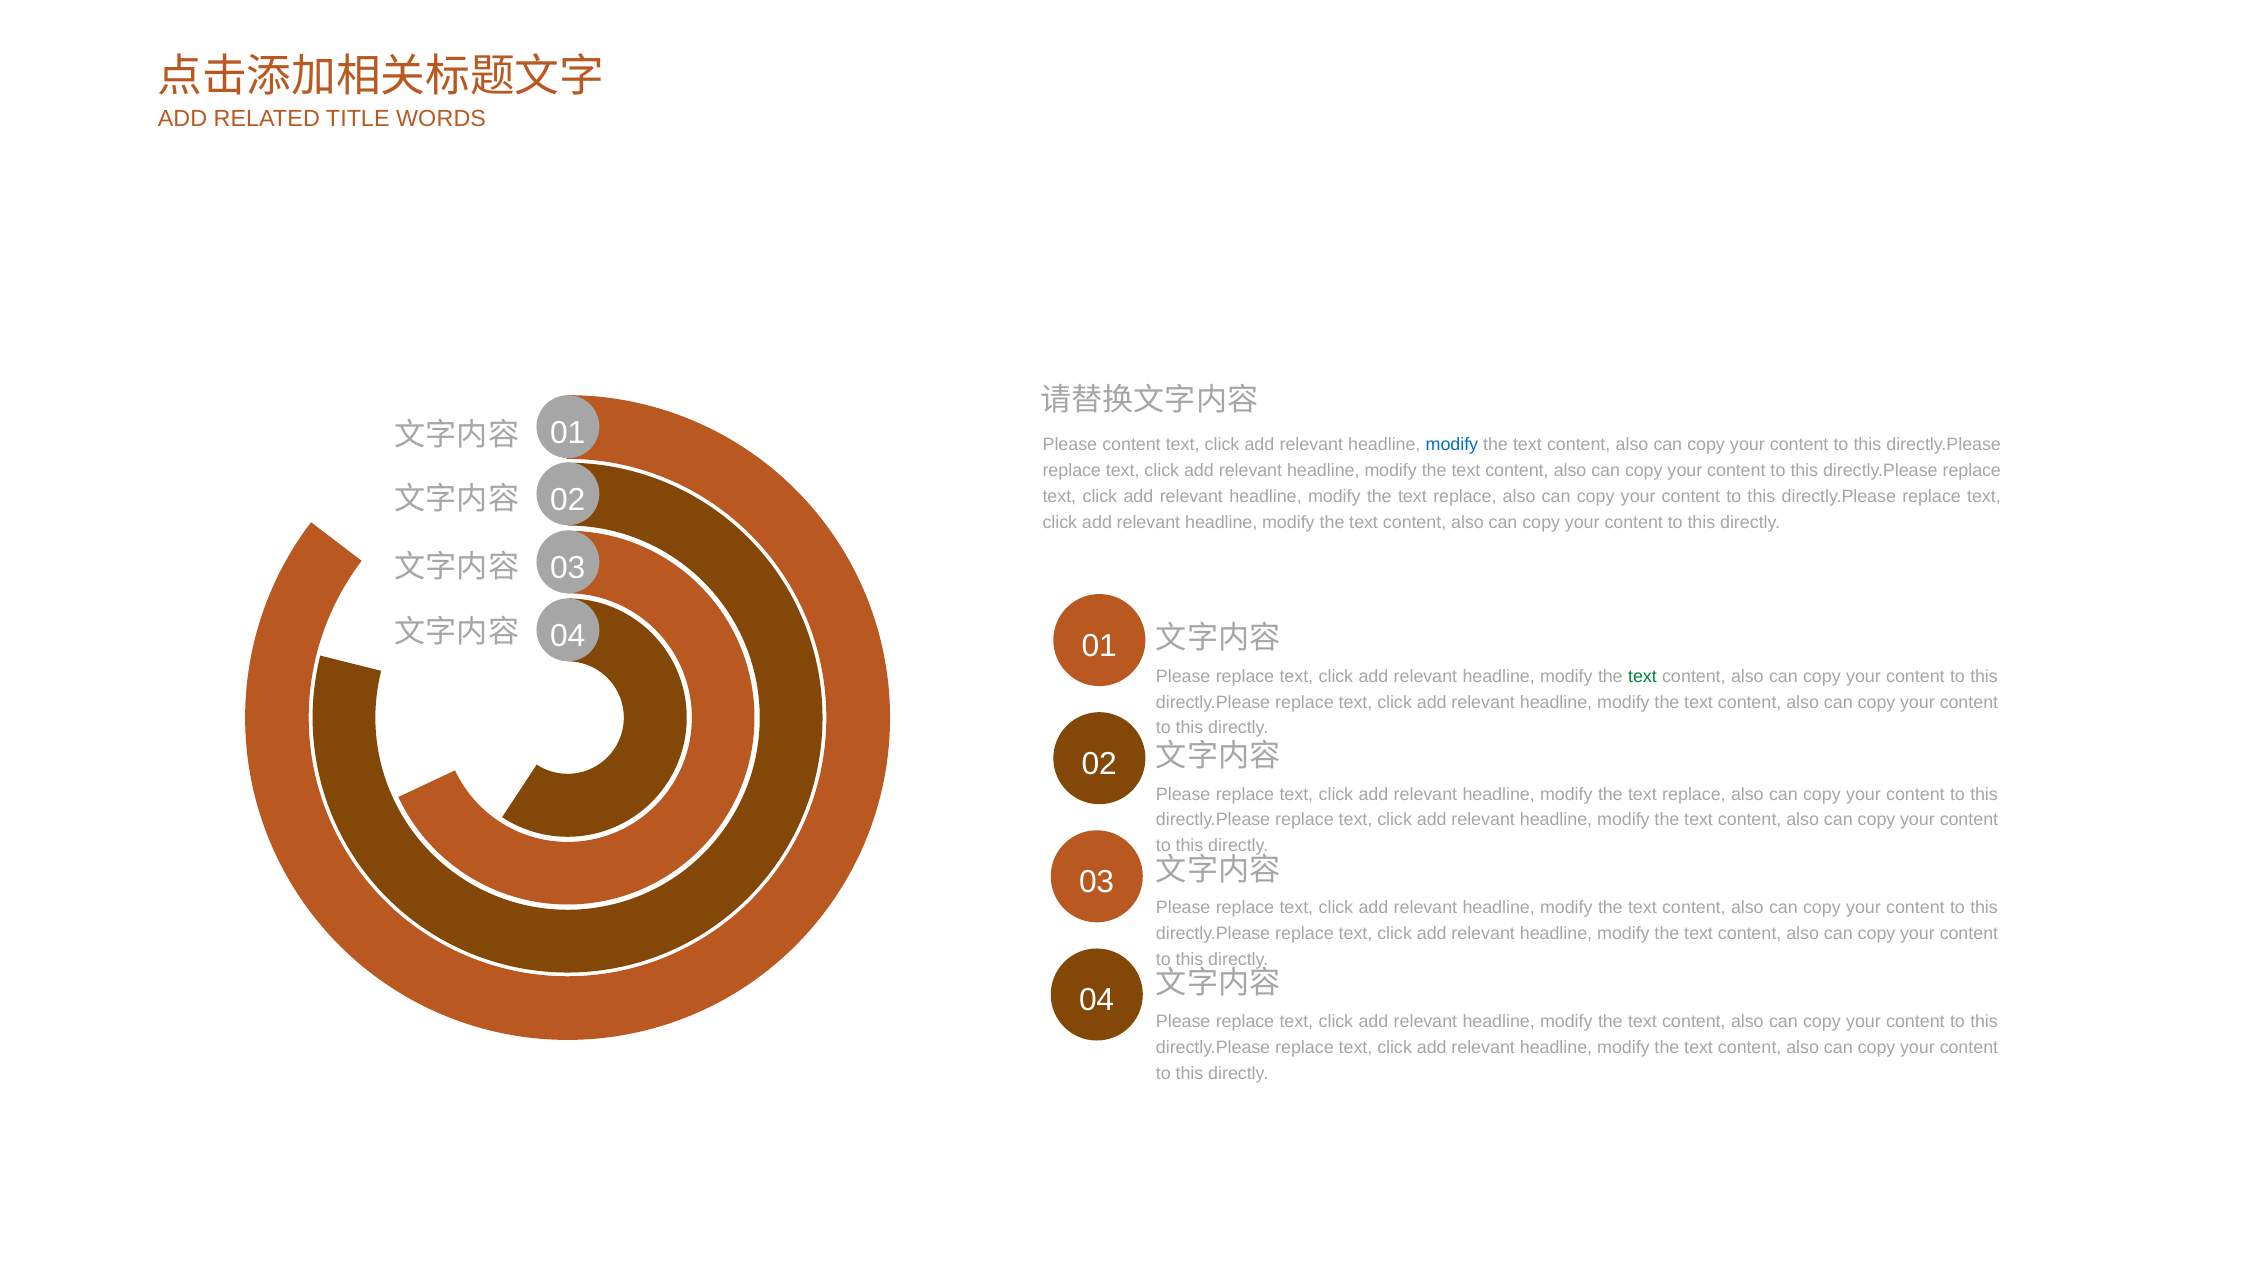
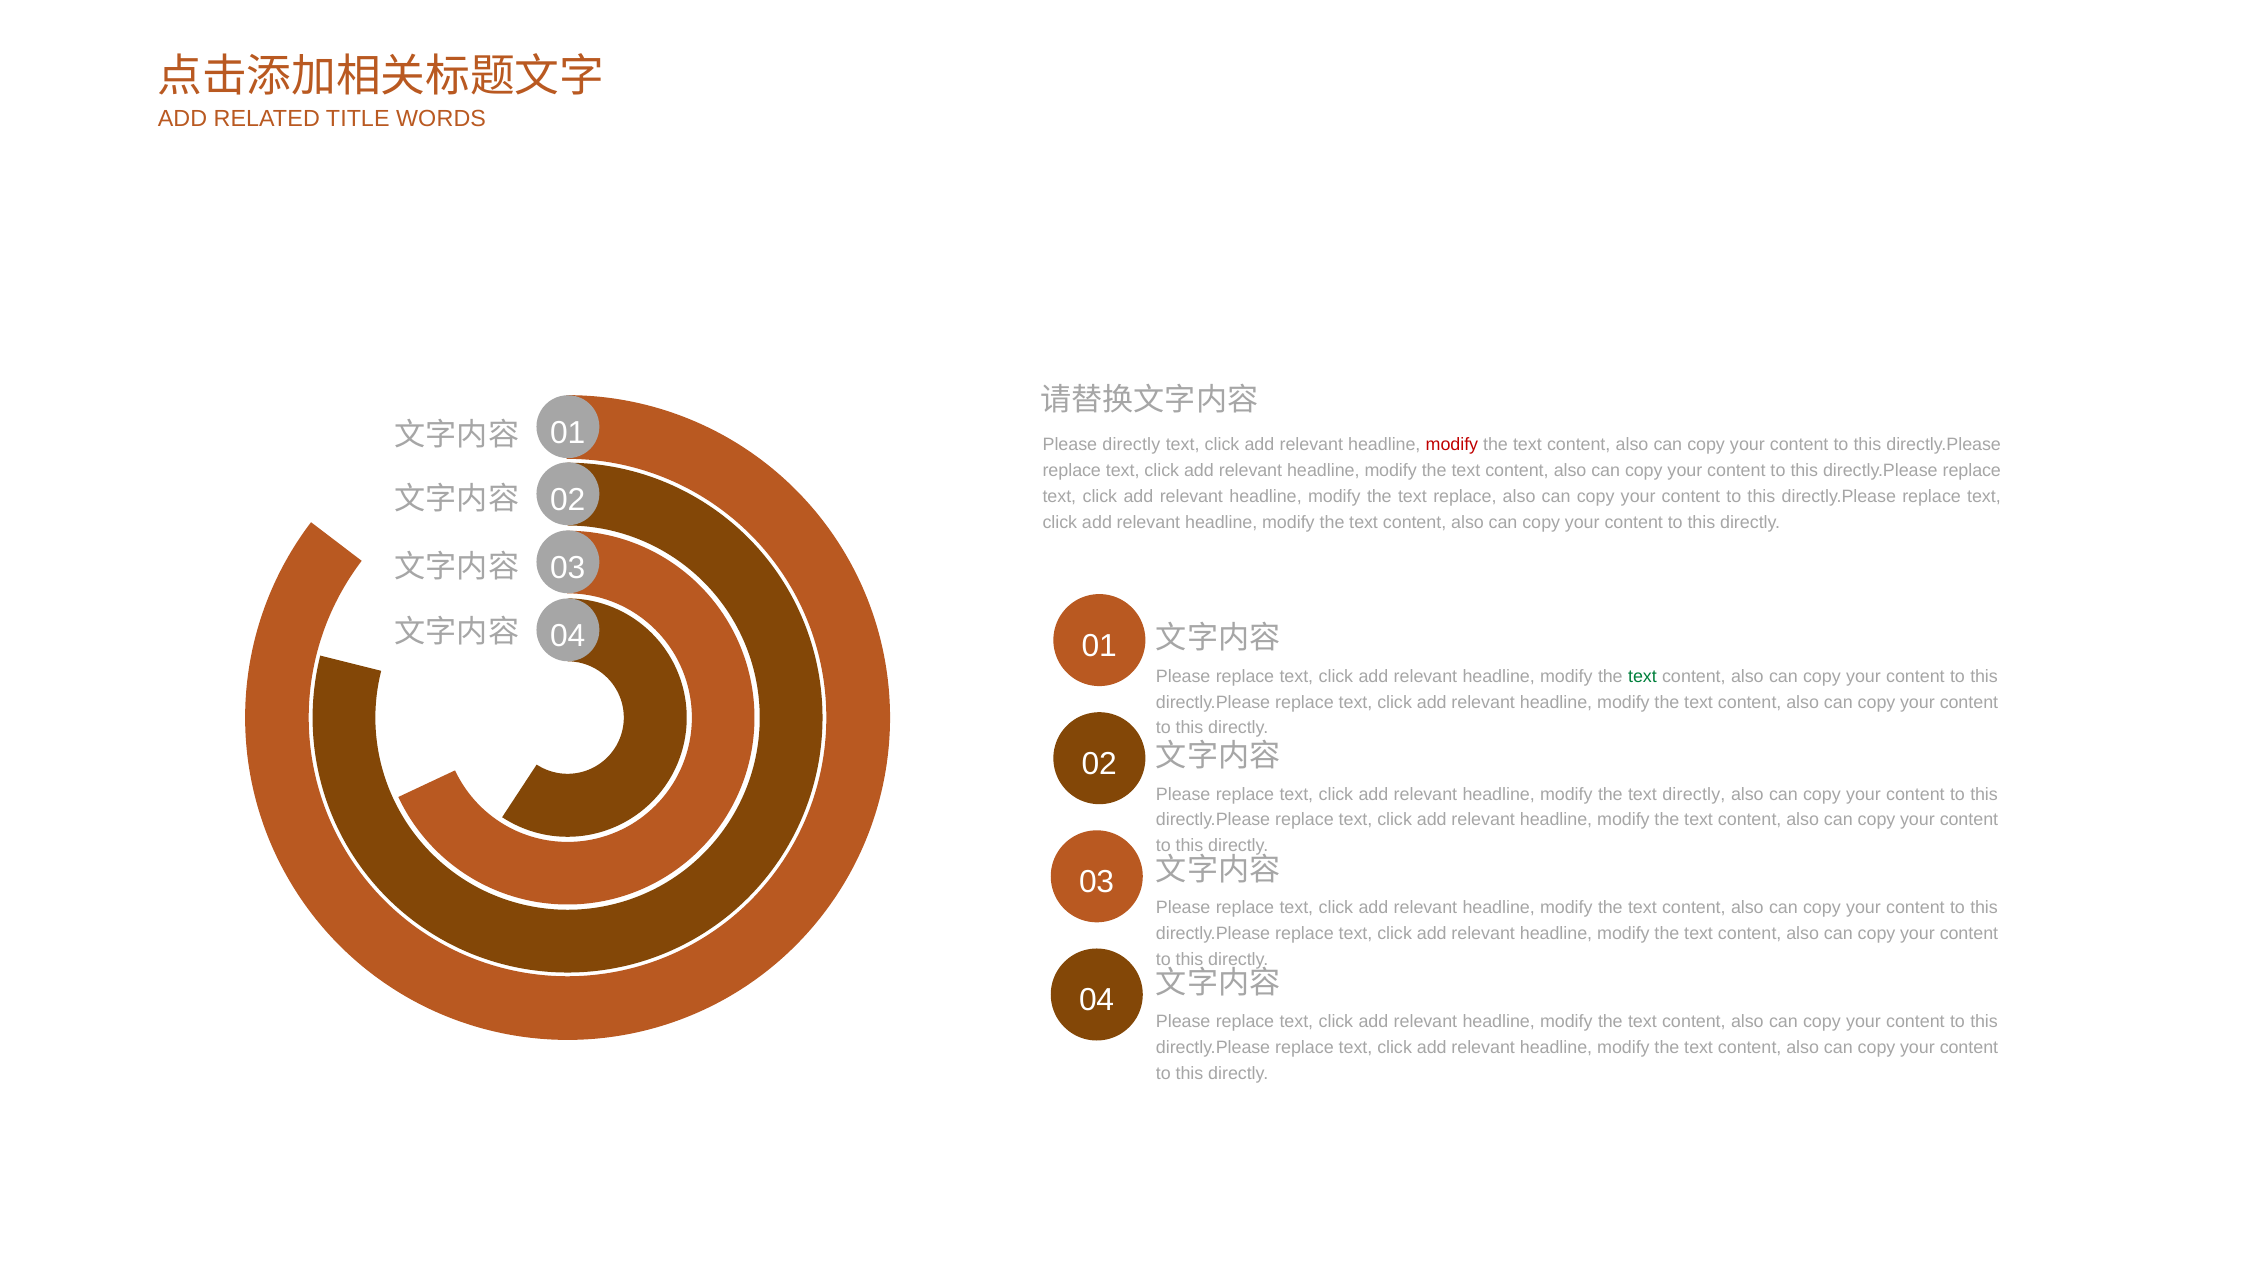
Please content: content -> directly
modify at (1452, 445) colour: blue -> red
replace at (1694, 794): replace -> directly
